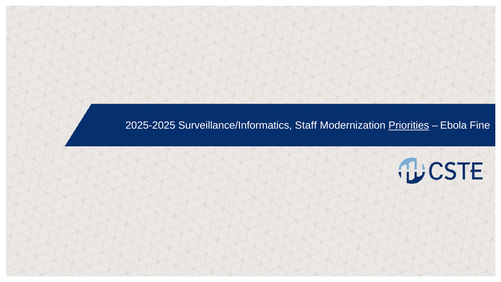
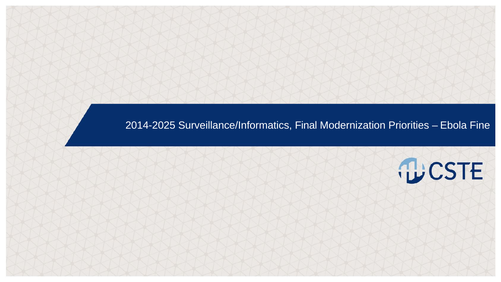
2025-2025: 2025-2025 -> 2014-2025
Staff: Staff -> Final
Priorities underline: present -> none
